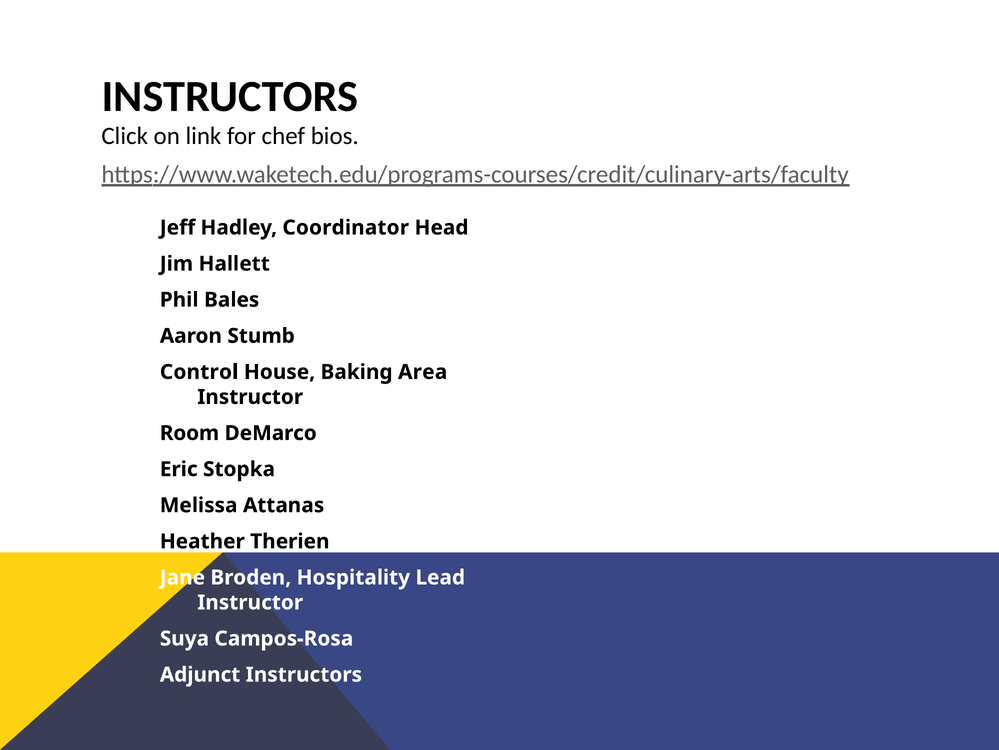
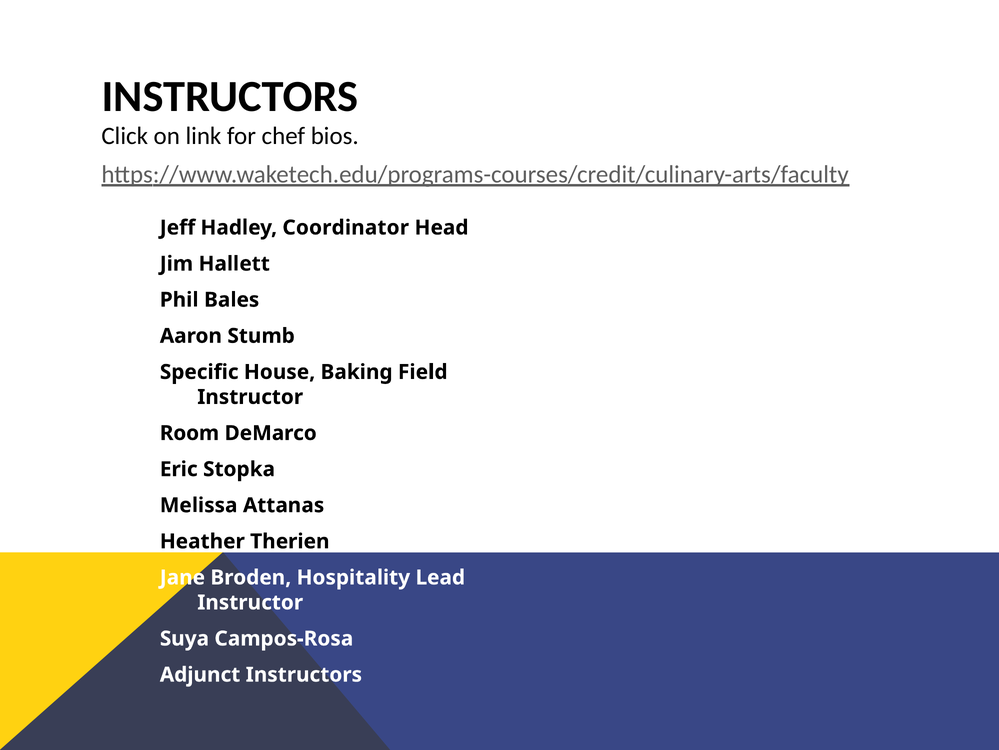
Control: Control -> Specific
Area: Area -> Field
